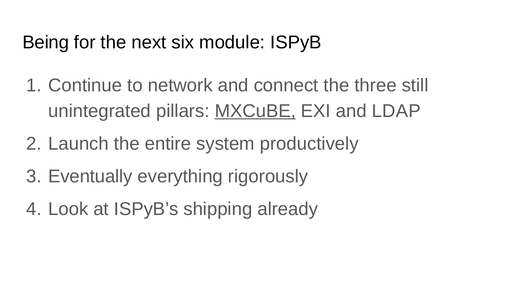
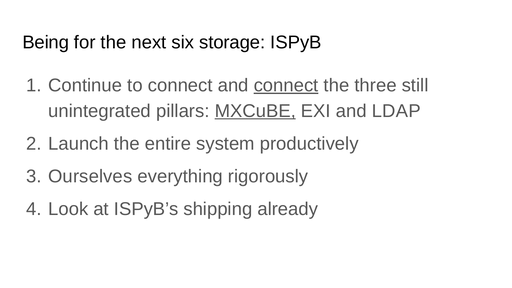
module: module -> storage
to network: network -> connect
connect at (286, 85) underline: none -> present
Eventually: Eventually -> Ourselves
